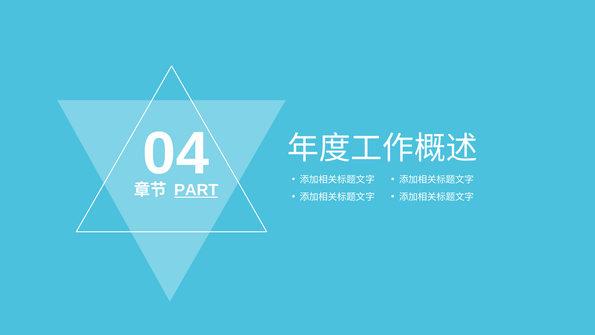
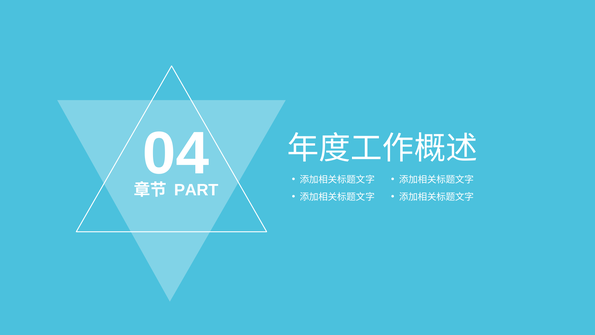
PART underline: present -> none
